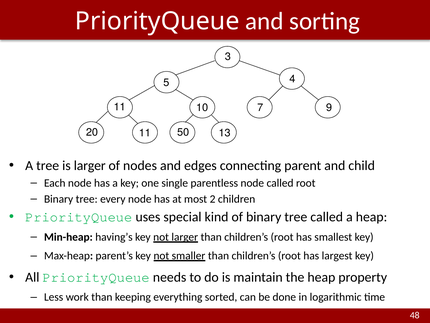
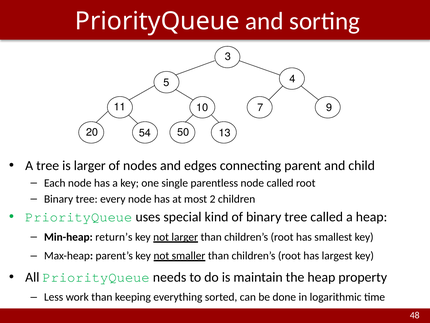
20 11: 11 -> 54
having’s: having’s -> return’s
